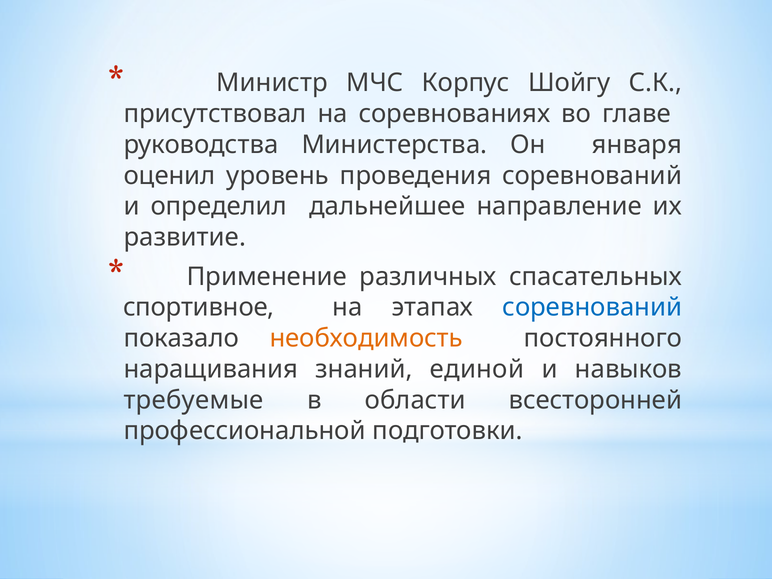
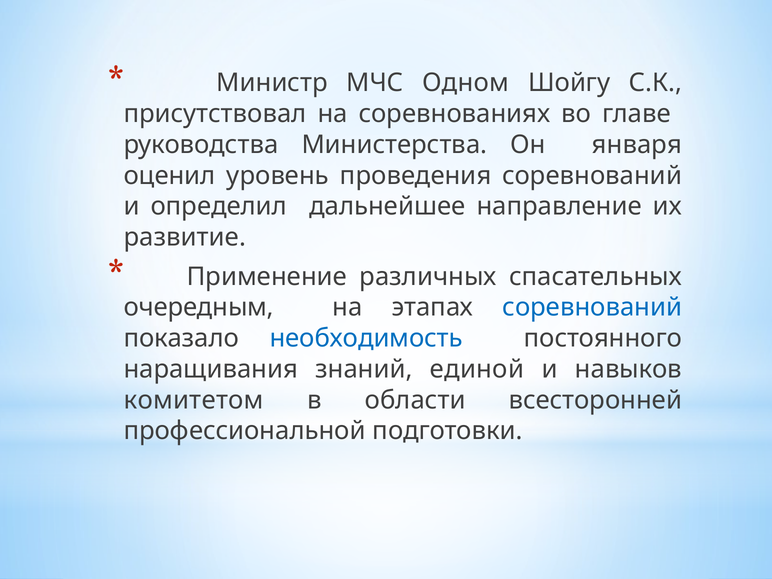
Корпус: Корпус -> Одном
спортивное: спортивное -> очередным
необходимость colour: orange -> blue
требуемые: требуемые -> комитетом
